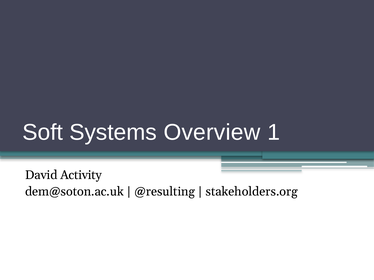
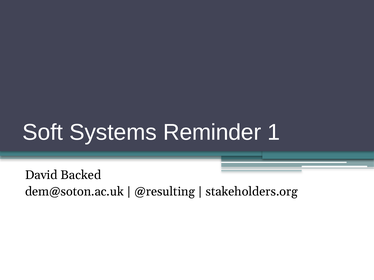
Overview: Overview -> Reminder
Activity: Activity -> Backed
